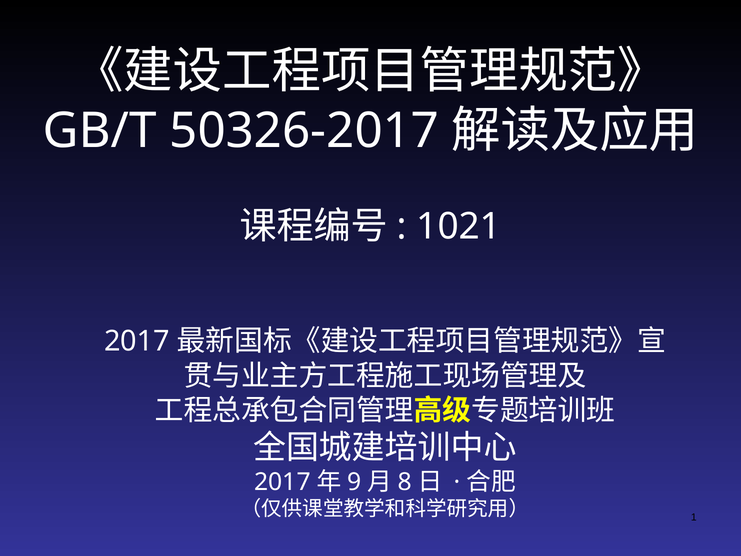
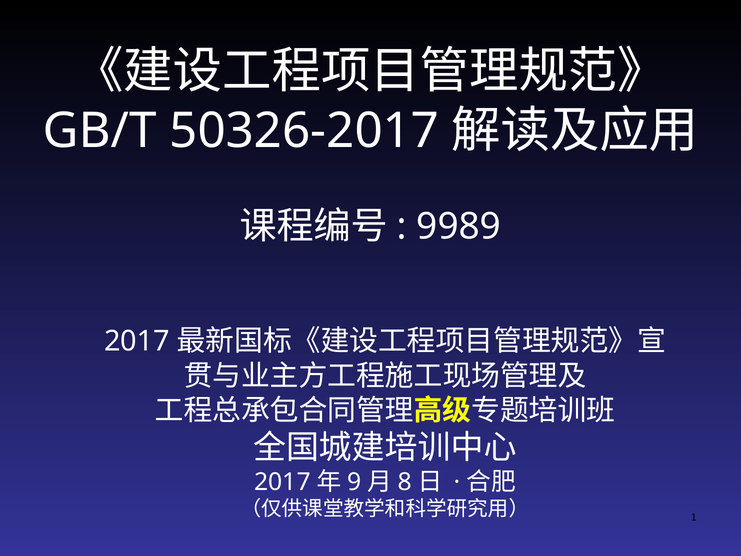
1021: 1021 -> 9989
